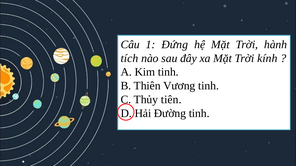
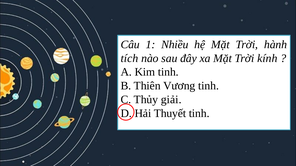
Đứng: Đứng -> Nhiều
tiên: tiên -> giải
Đường: Đường -> Thuyết
